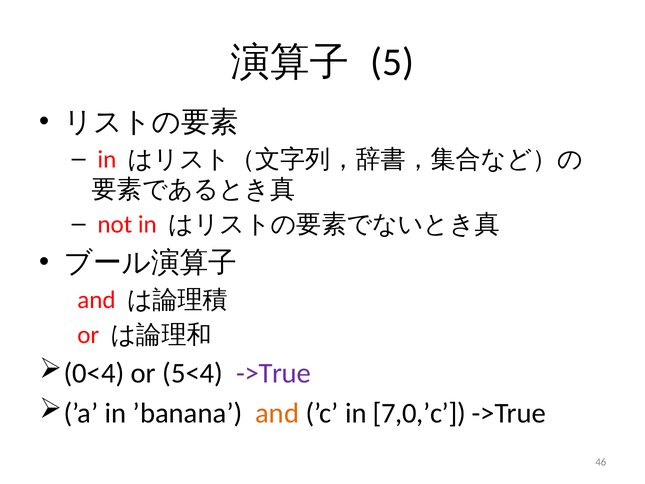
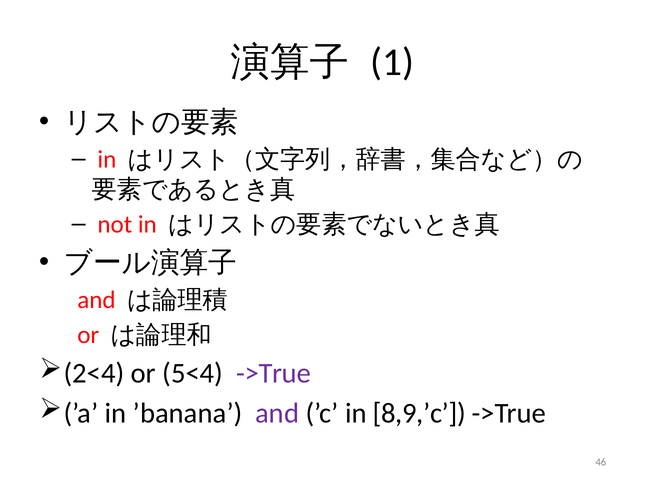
5: 5 -> 1
0<4: 0<4 -> 2<4
and at (277, 413) colour: orange -> purple
7,0,’c: 7,0,’c -> 8,9,’c
